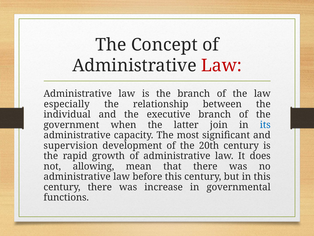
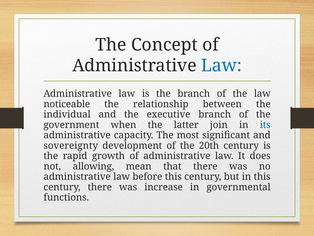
Law at (221, 66) colour: red -> blue
especially: especially -> noticeable
supervision: supervision -> sovereignty
